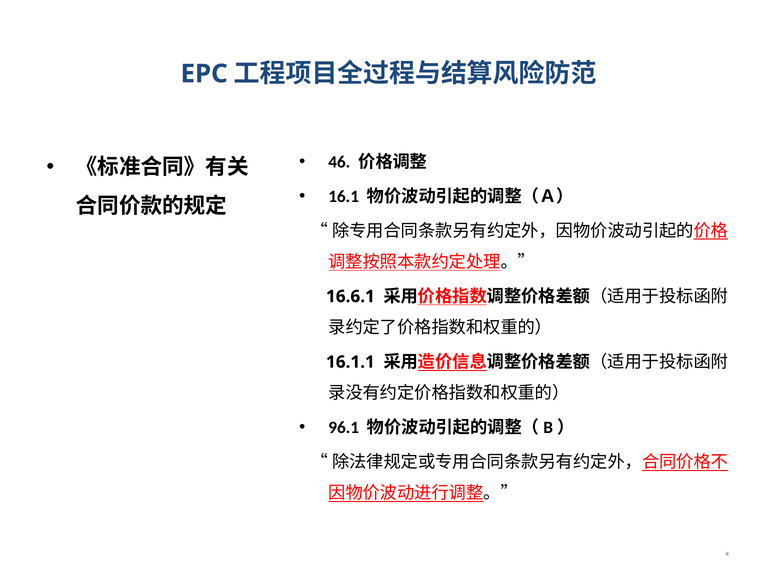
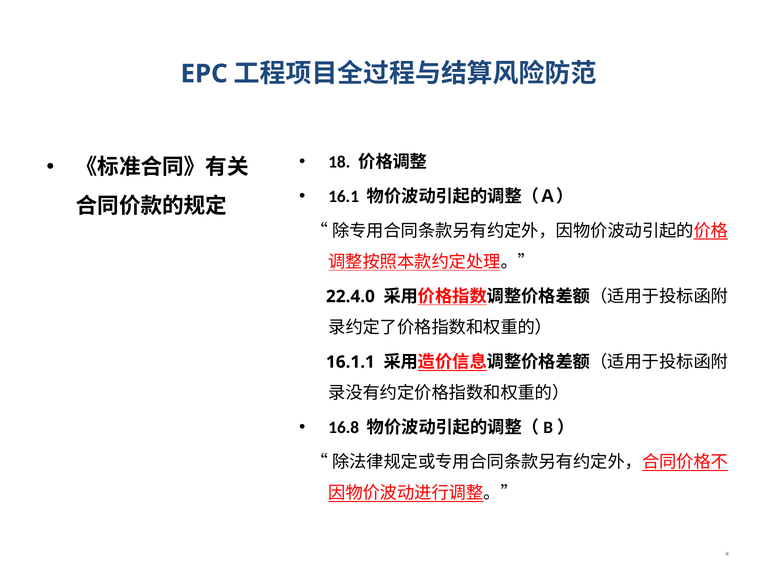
46: 46 -> 18
16.6.1: 16.6.1 -> 22.4.0
96.1: 96.1 -> 16.8
